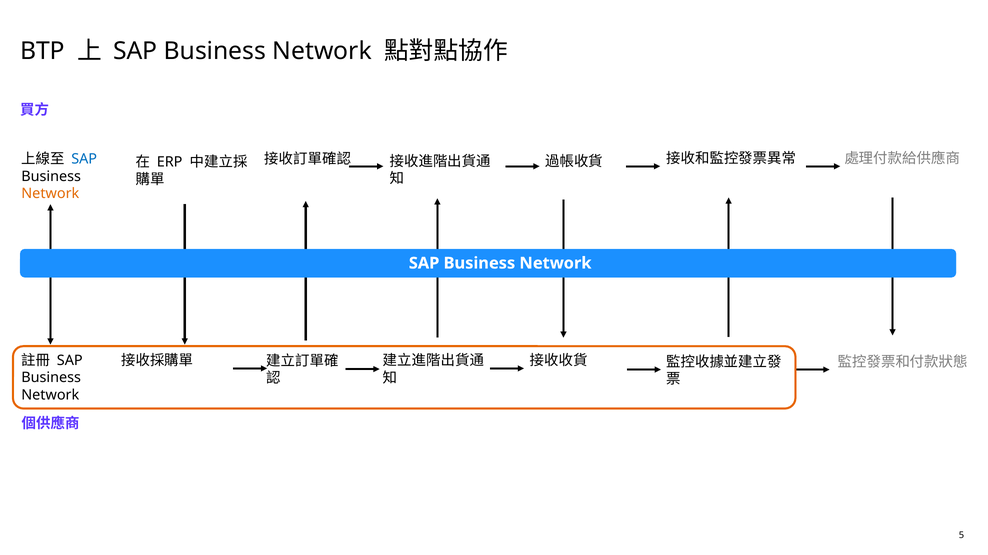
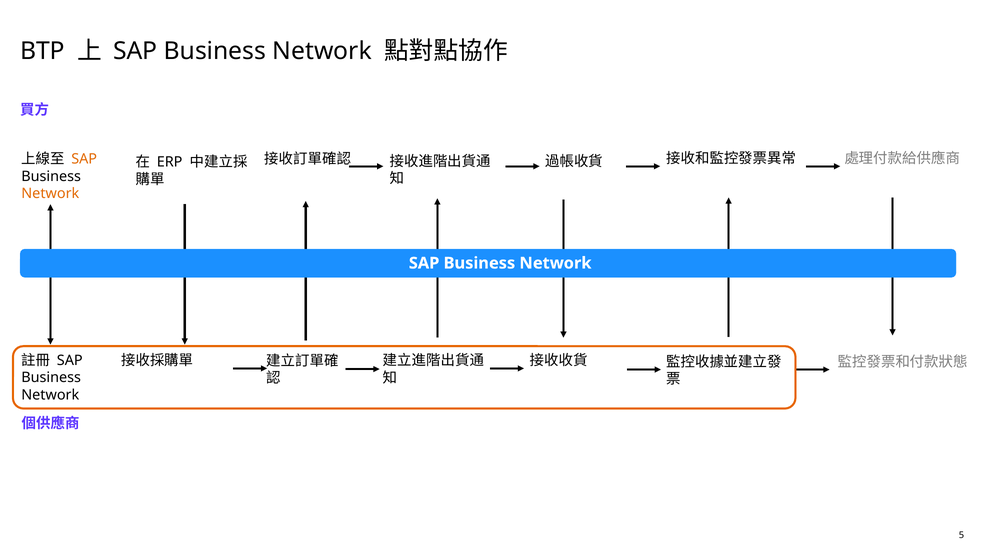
SAP at (84, 159) colour: blue -> orange
